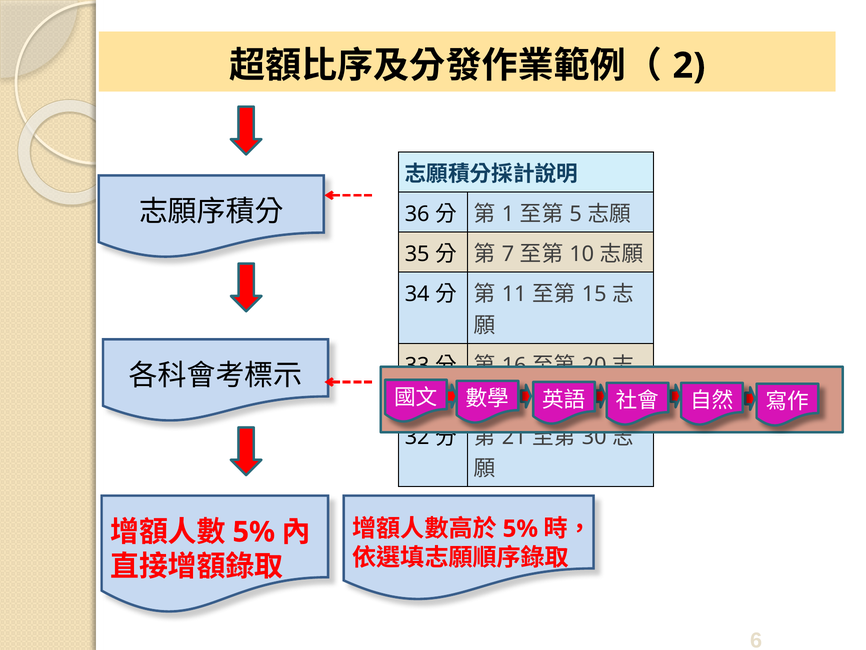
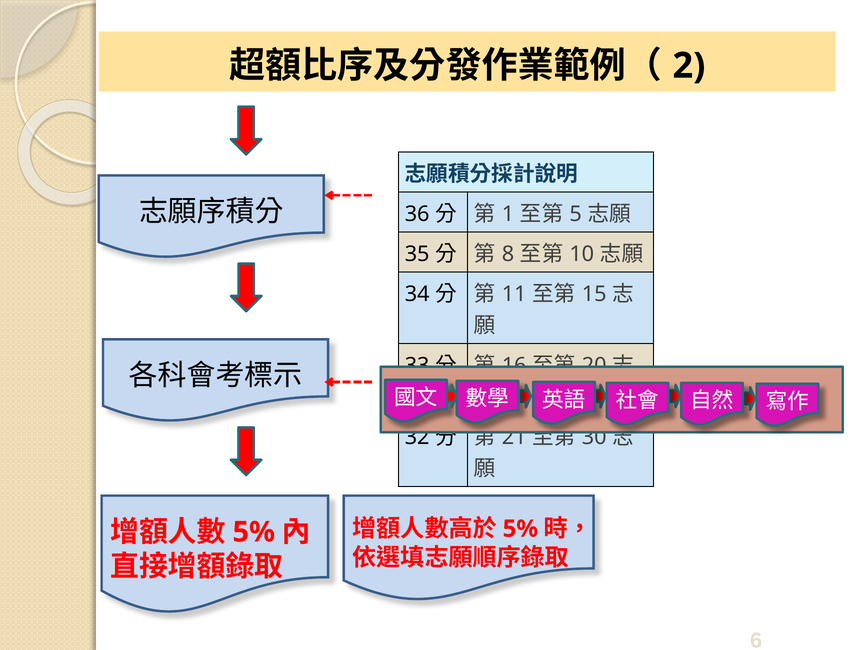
7: 7 -> 8
